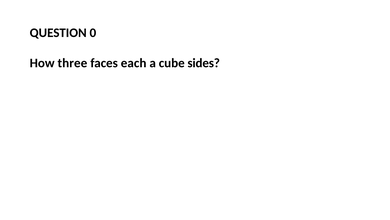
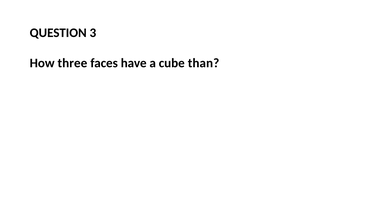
0: 0 -> 3
each: each -> have
sides: sides -> than
